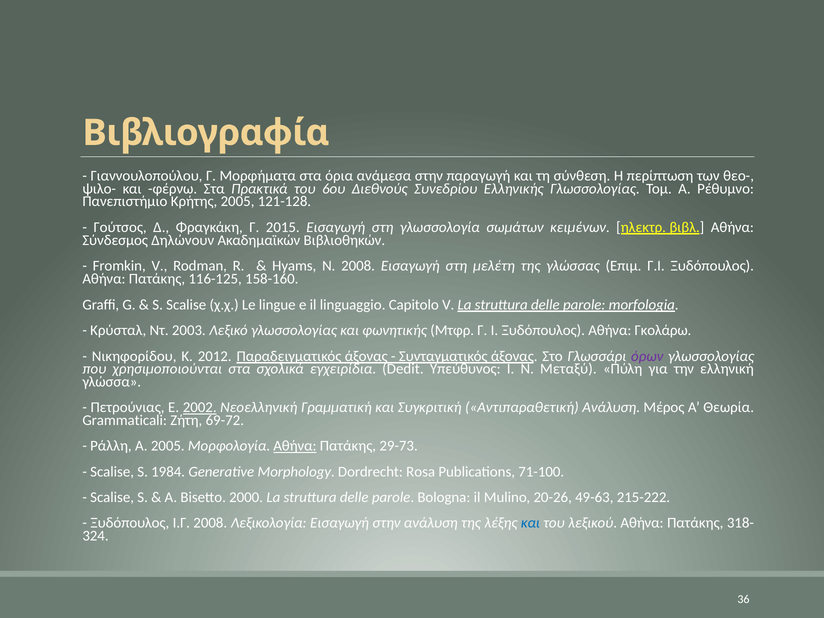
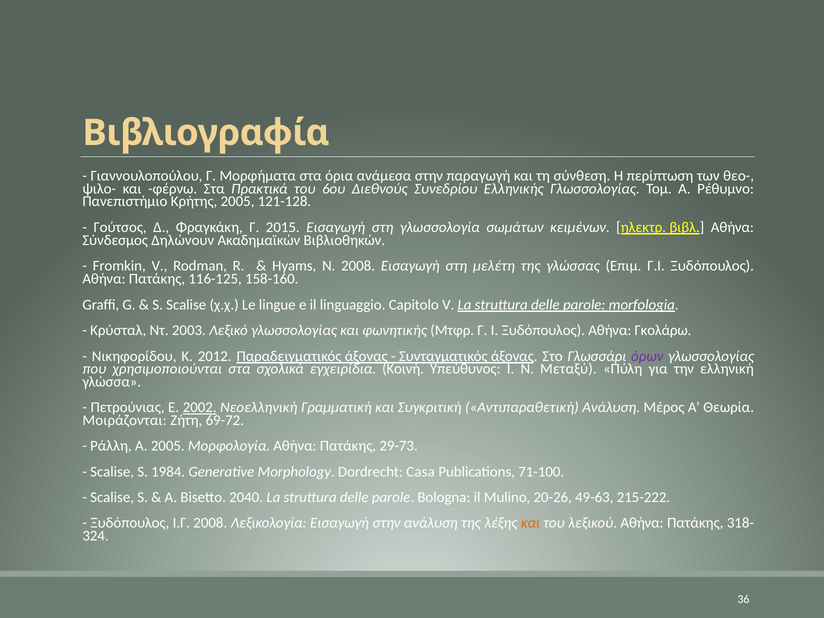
Dedit: Dedit -> Κοινή
Grammaticali: Grammaticali -> Μοιράζονται
Αθήνα at (295, 446) underline: present -> none
Rosa: Rosa -> Casa
2000: 2000 -> 2040
και at (530, 523) colour: blue -> orange
